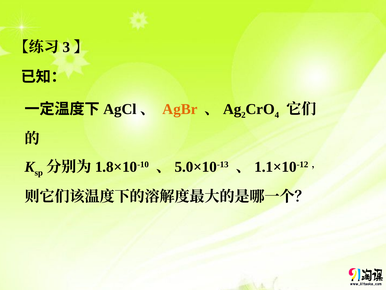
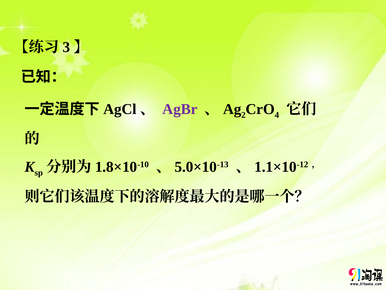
AgBr colour: orange -> purple
